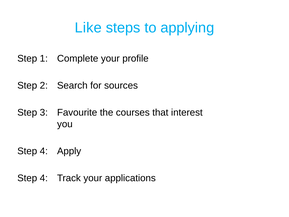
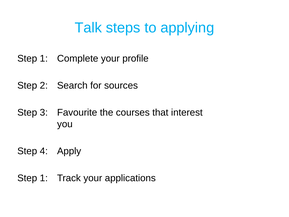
Like: Like -> Talk
4 at (44, 178): 4 -> 1
